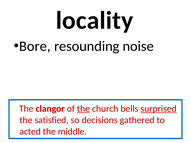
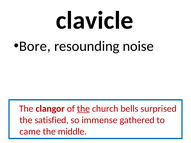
locality: locality -> clavicle
surprised underline: present -> none
decisions: decisions -> immense
acted: acted -> came
